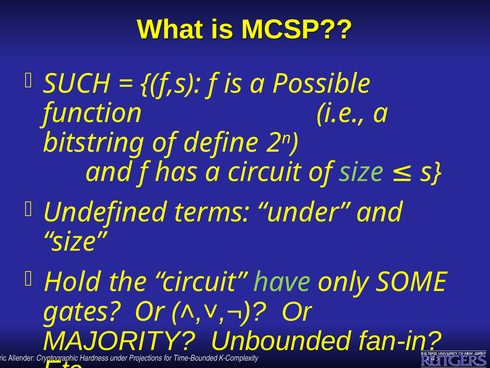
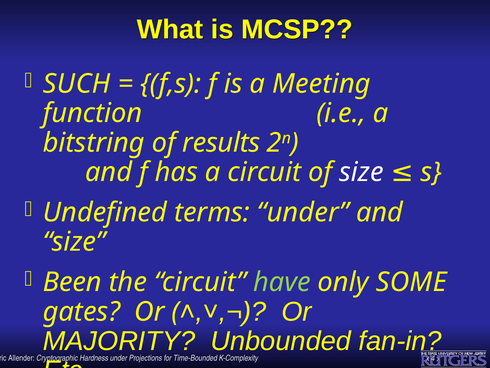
Possible: Possible -> Meeting
define: define -> results
size at (361, 172) colour: light green -> white
Hold: Hold -> Been
